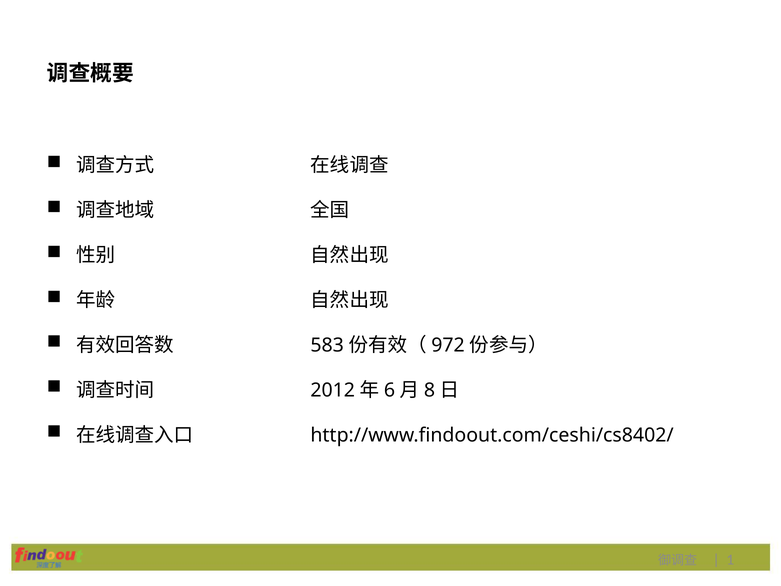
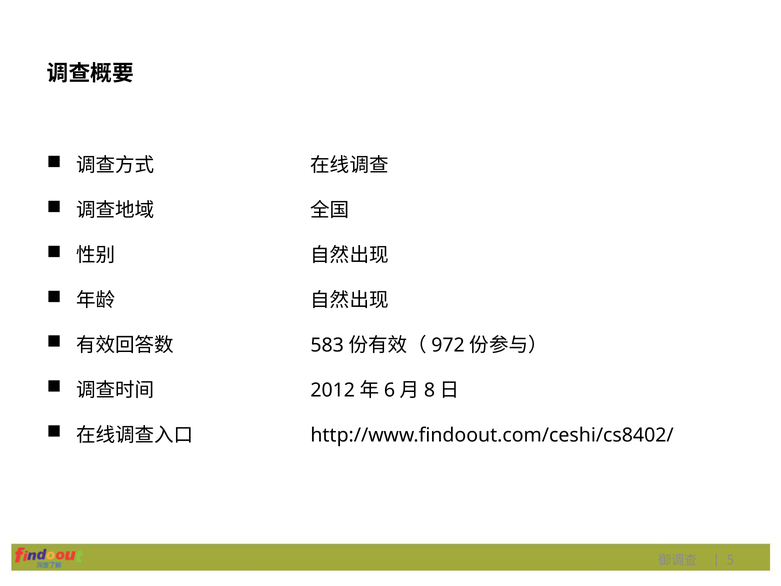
1: 1 -> 5
